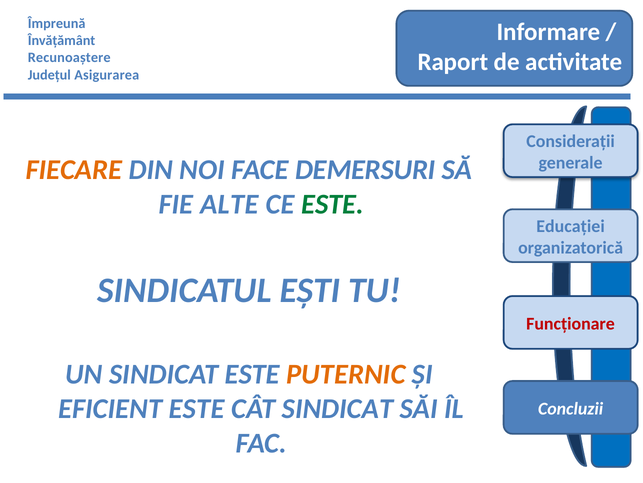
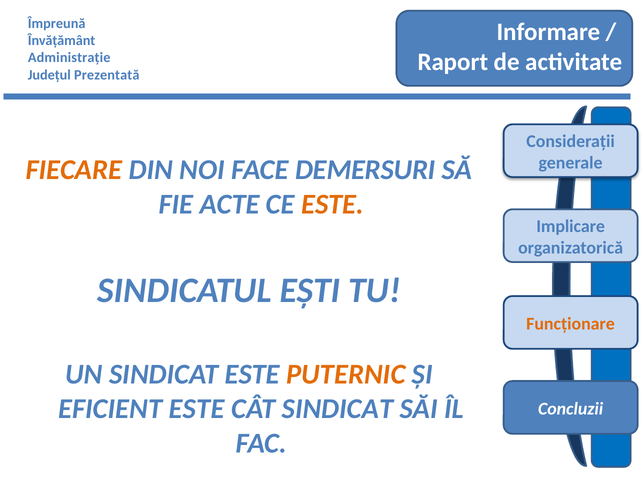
Recunoaștere: Recunoaștere -> Administrație
Asigurarea: Asigurarea -> Prezentată
ALTE: ALTE -> ACTE
ESTE at (332, 204) colour: green -> orange
Educației: Educației -> Implicare
Funcționare colour: red -> orange
